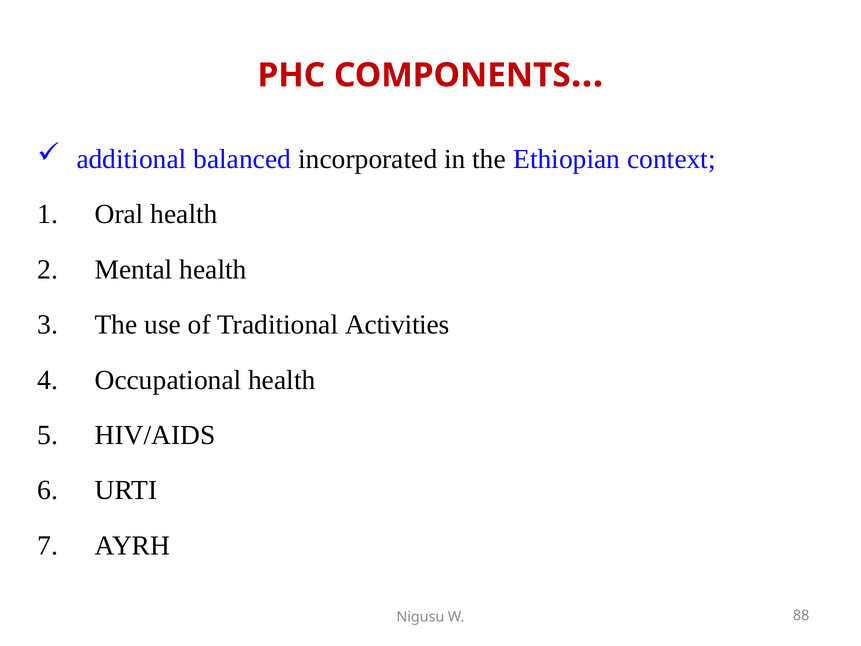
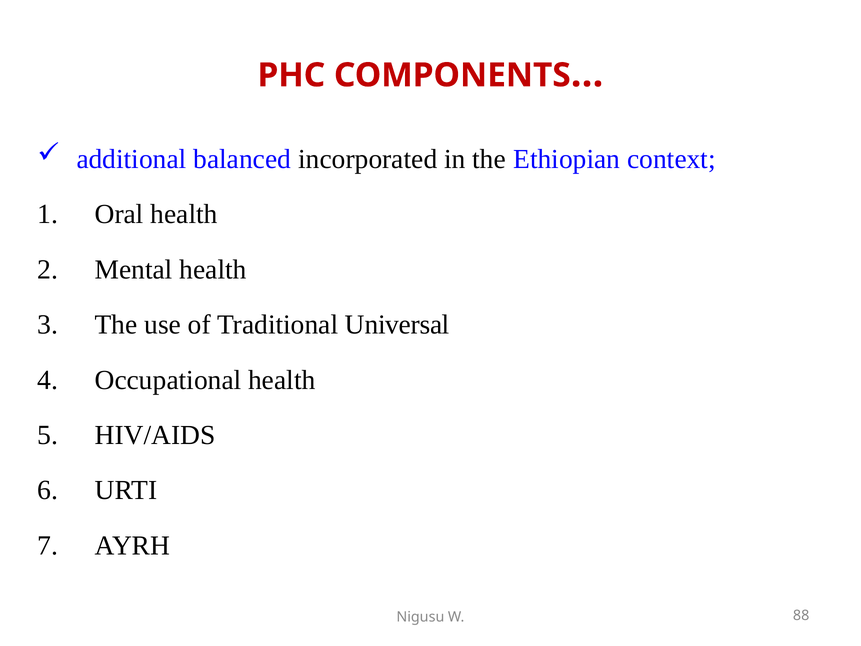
Activities: Activities -> Universal
